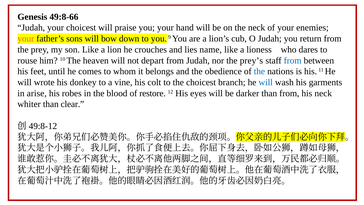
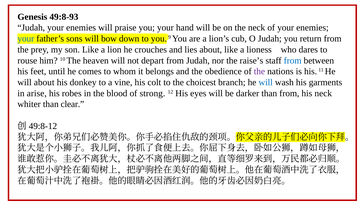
49:8-66: 49:8-66 -> 49:8-93
Judah your choicest: choicest -> enemies
your at (26, 39) colour: orange -> blue
lies name: name -> about
prey’s: prey’s -> raise’s
the at (259, 71) colour: blue -> purple
will wrote: wrote -> about
restore: restore -> strong
